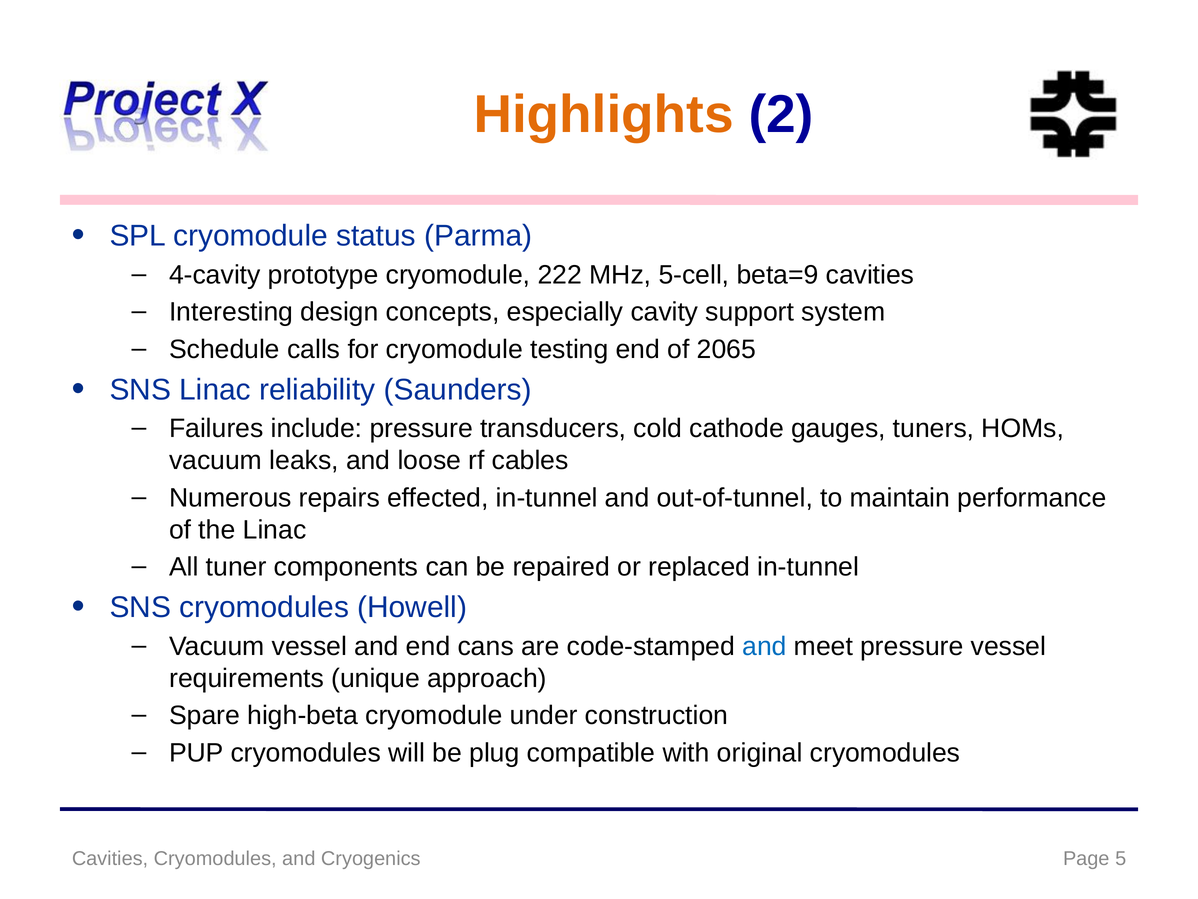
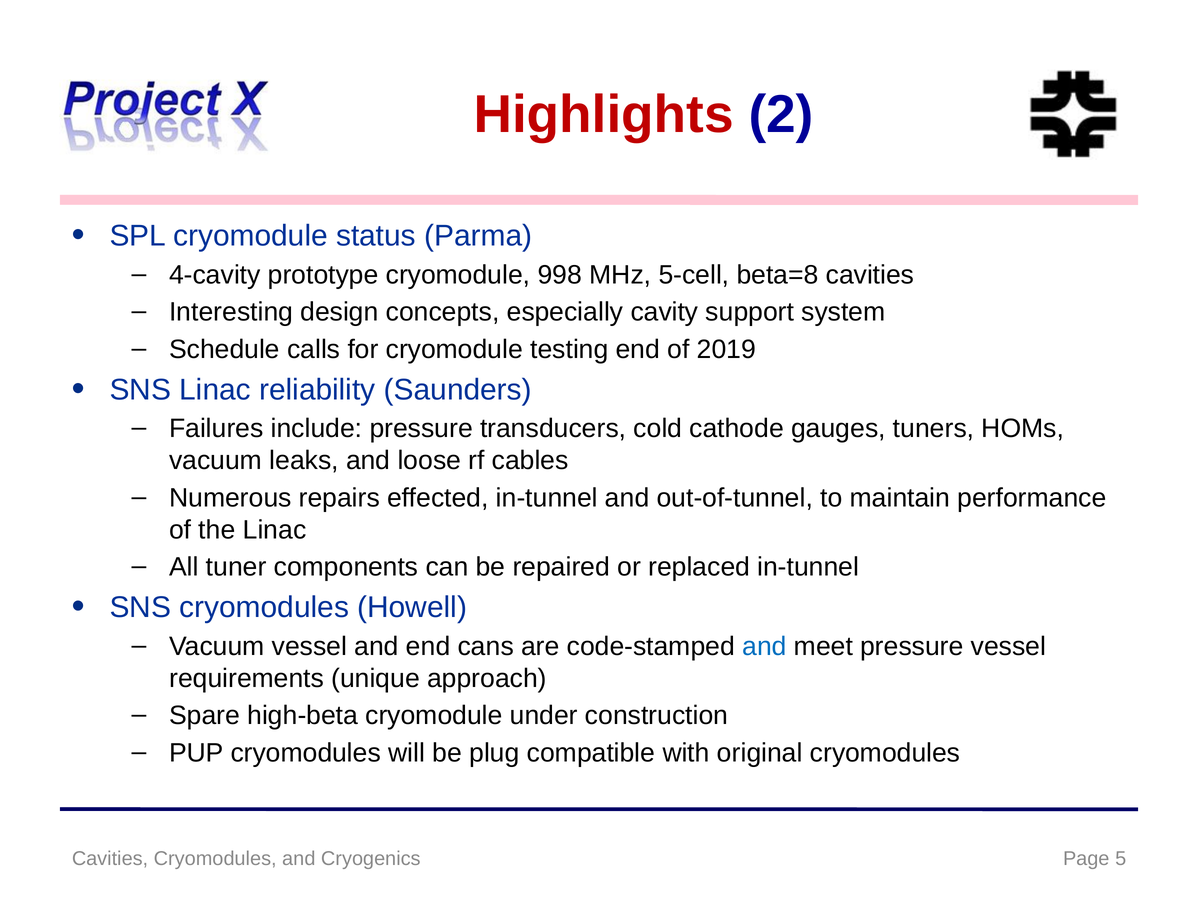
Highlights colour: orange -> red
222: 222 -> 998
beta=9: beta=9 -> beta=8
2065: 2065 -> 2019
